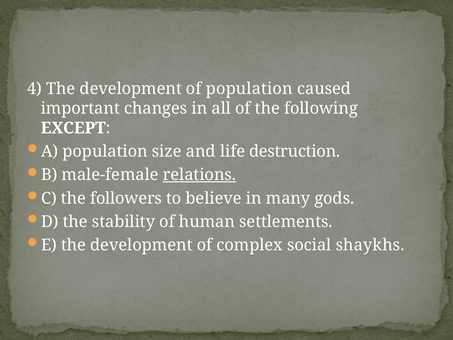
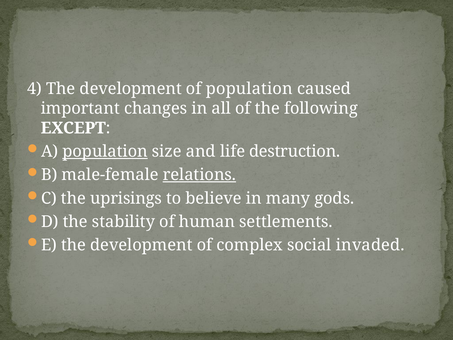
population at (105, 151) underline: none -> present
followers: followers -> uprisings
shaykhs: shaykhs -> invaded
